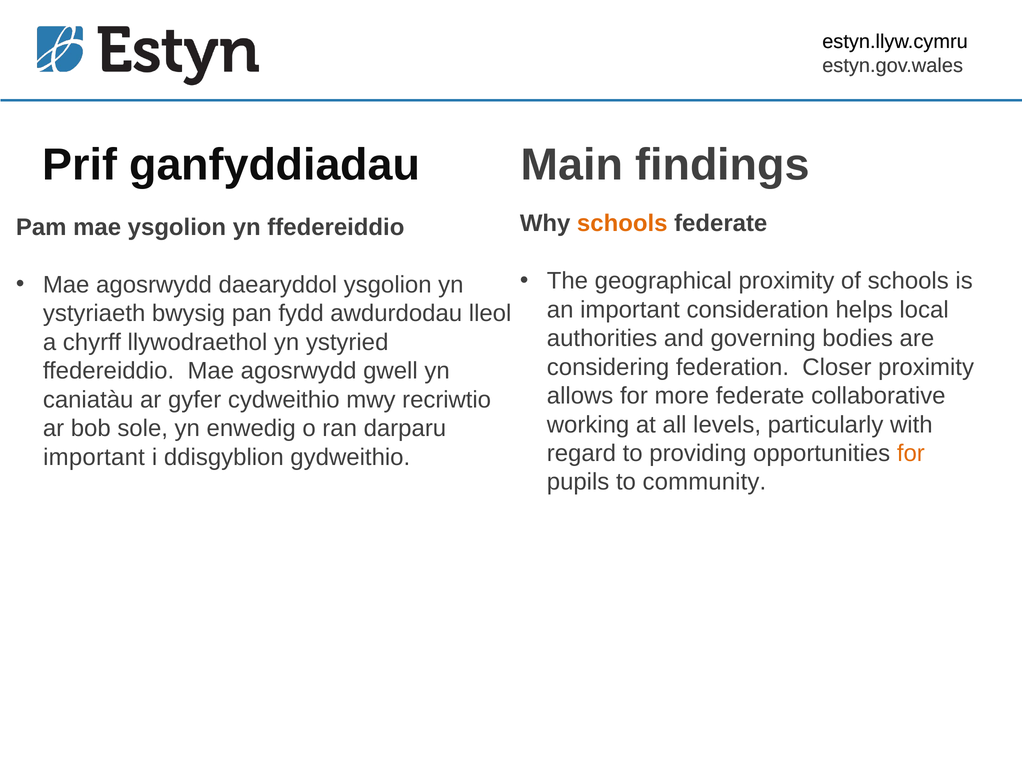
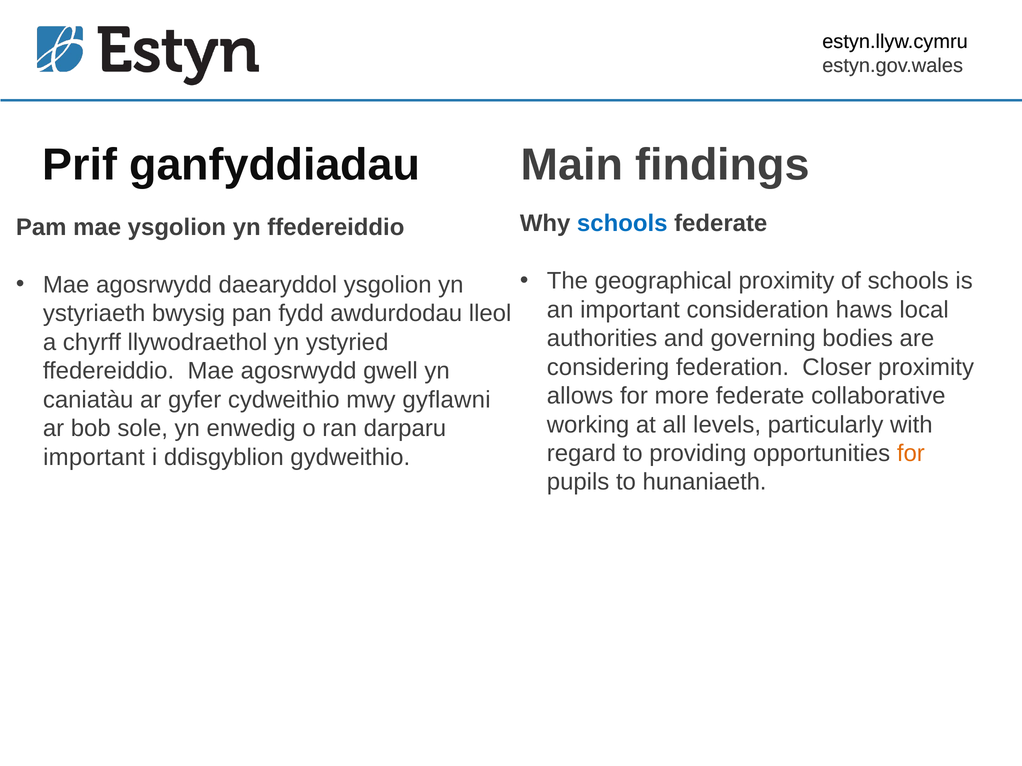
schools at (622, 224) colour: orange -> blue
helps: helps -> haws
recriwtio: recriwtio -> gyflawni
community: community -> hunaniaeth
